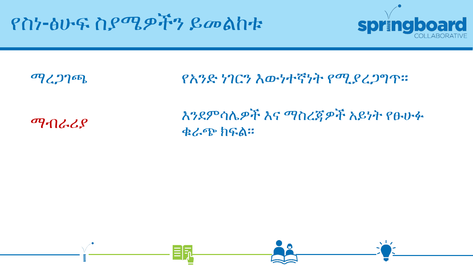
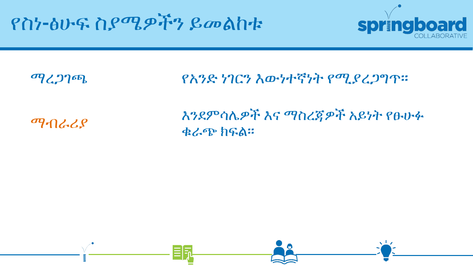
ማብራሪያ colour: red -> orange
